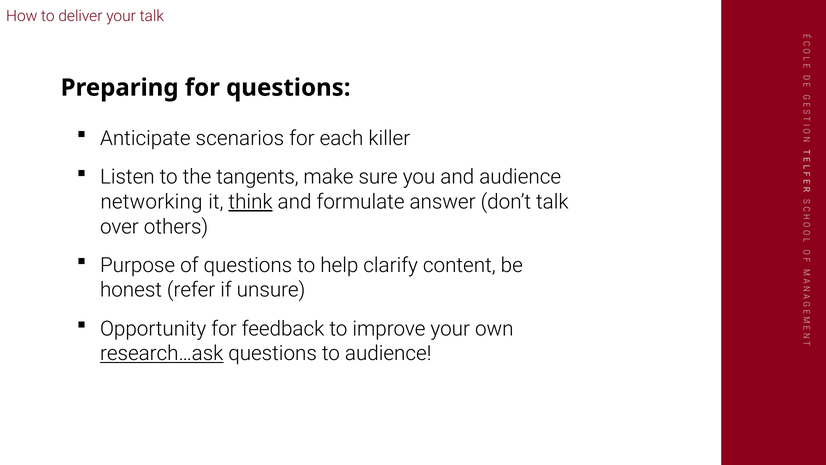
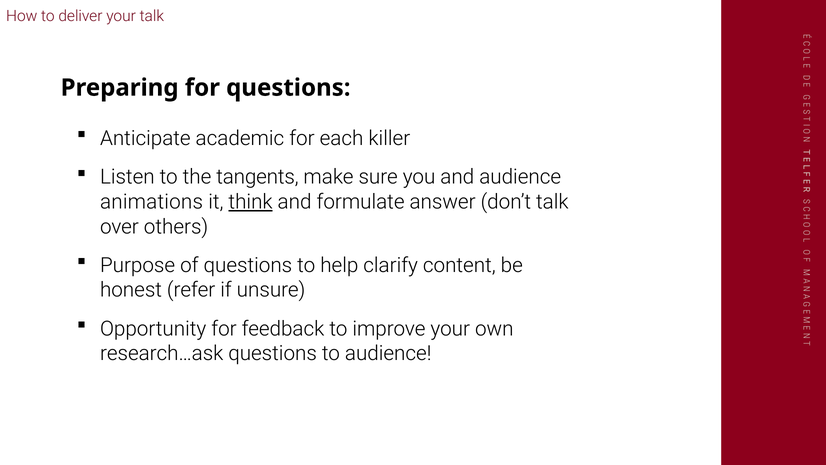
scenarios: scenarios -> academic
networking: networking -> animations
research…ask underline: present -> none
